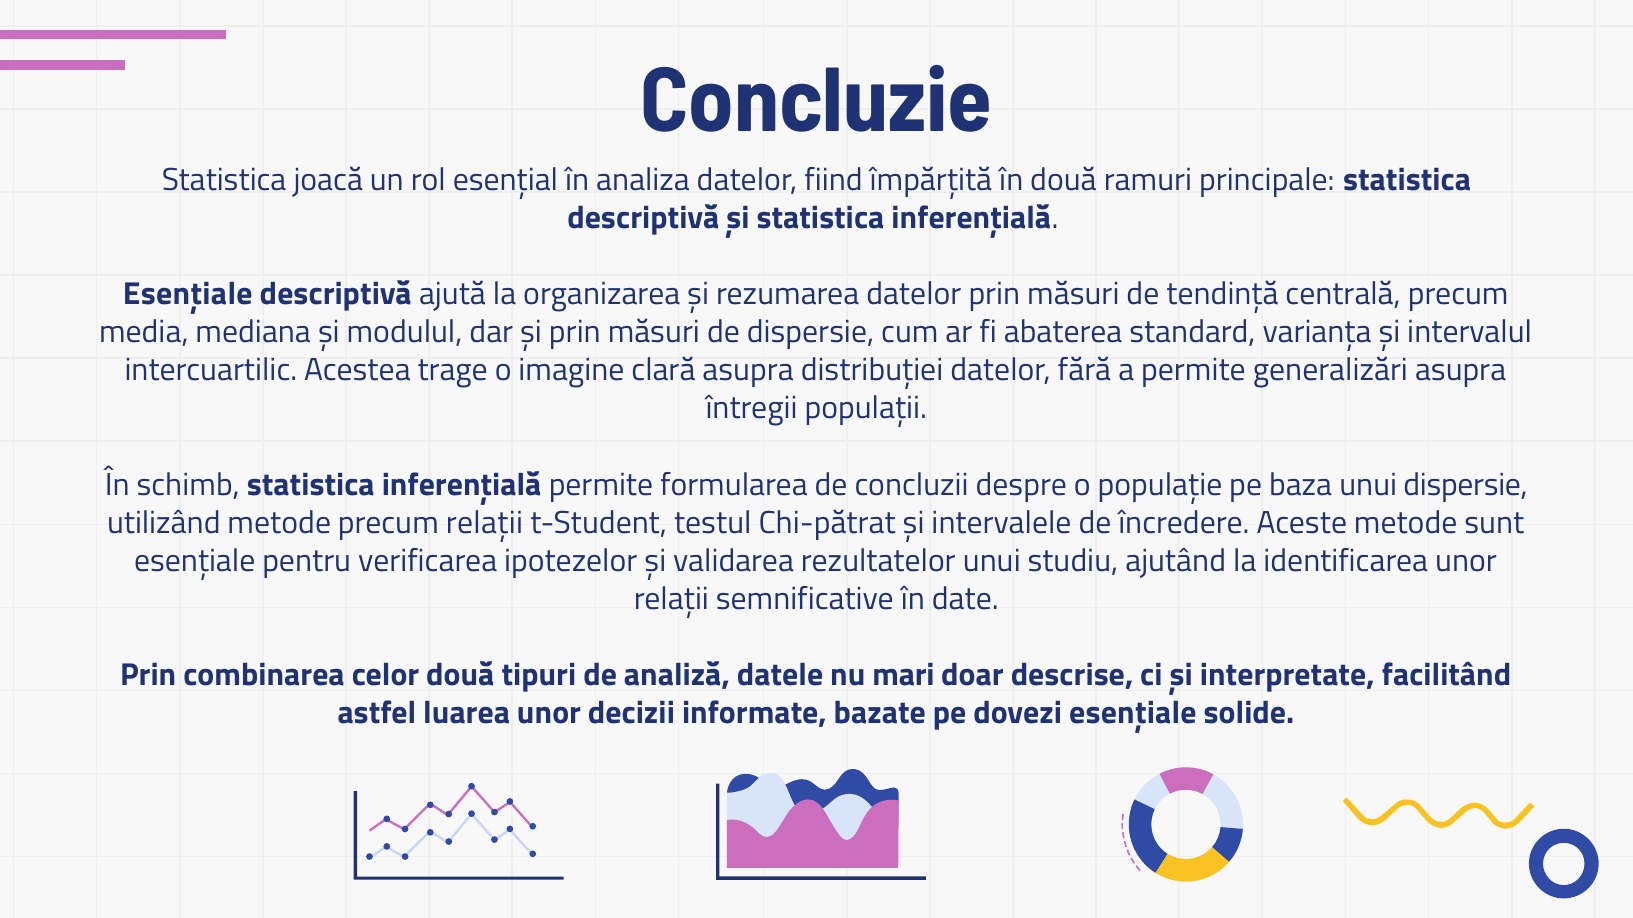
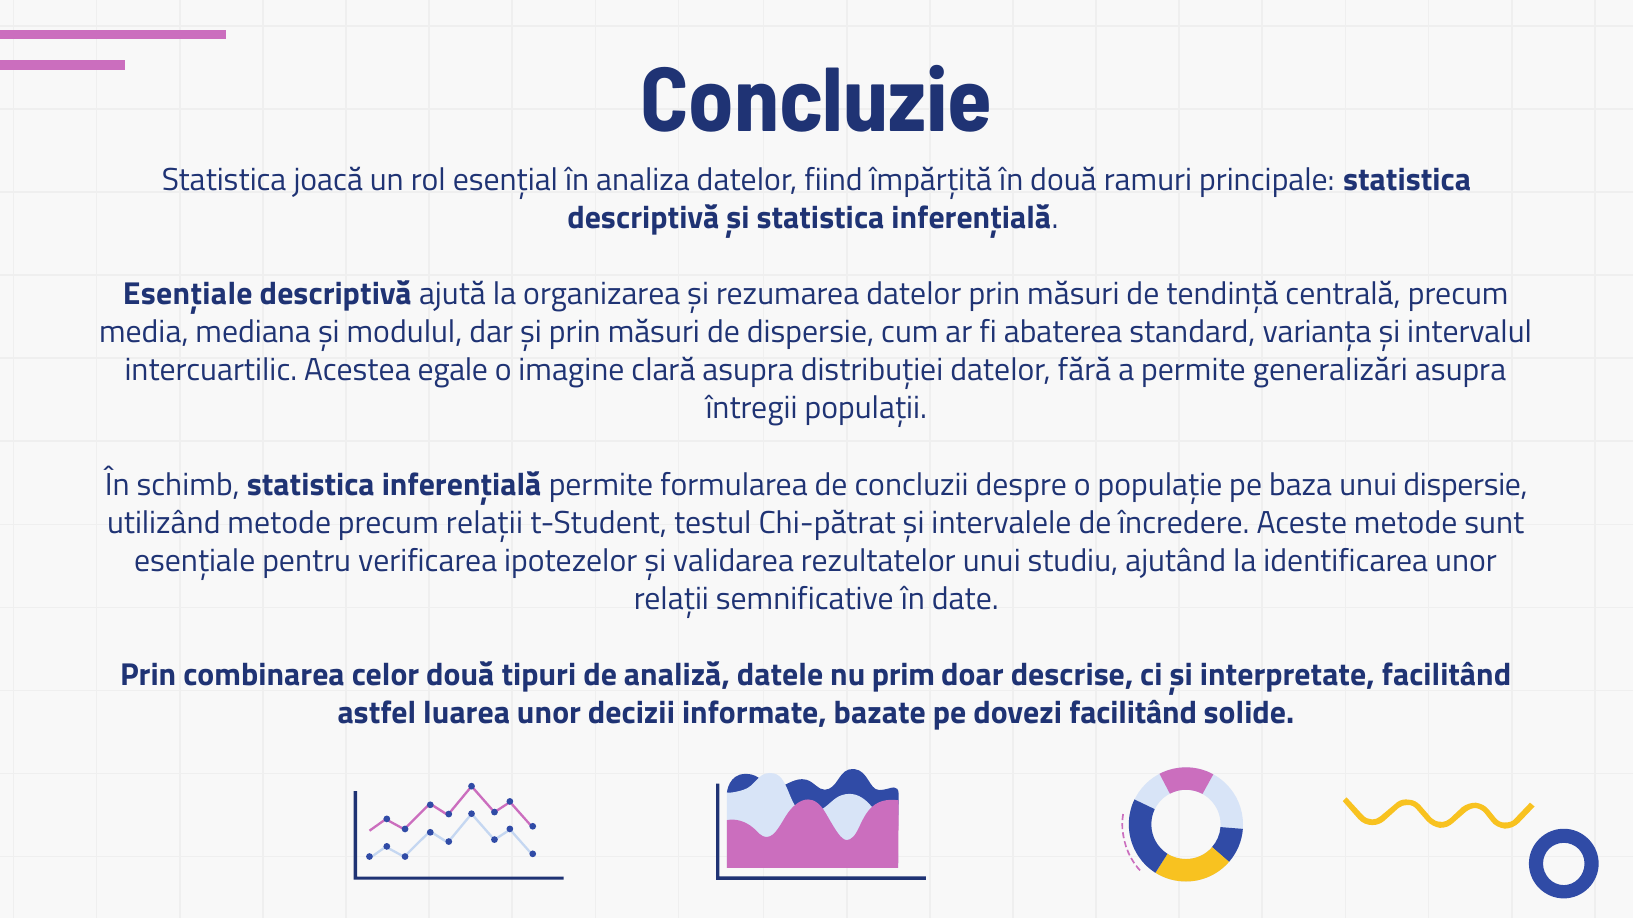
trage: trage -> egale
mari: mari -> prim
dovezi esențiale: esențiale -> facilitând
